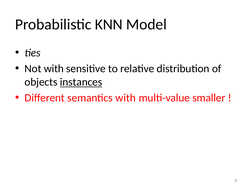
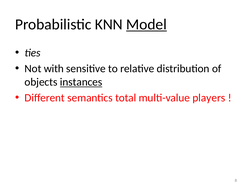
Model underline: none -> present
semantics with: with -> total
smaller: smaller -> players
